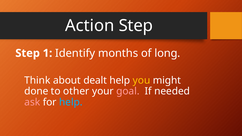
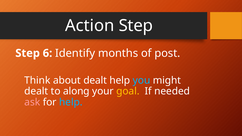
1: 1 -> 6
long: long -> post
you colour: yellow -> light blue
done at (36, 91): done -> dealt
other: other -> along
goal colour: pink -> yellow
